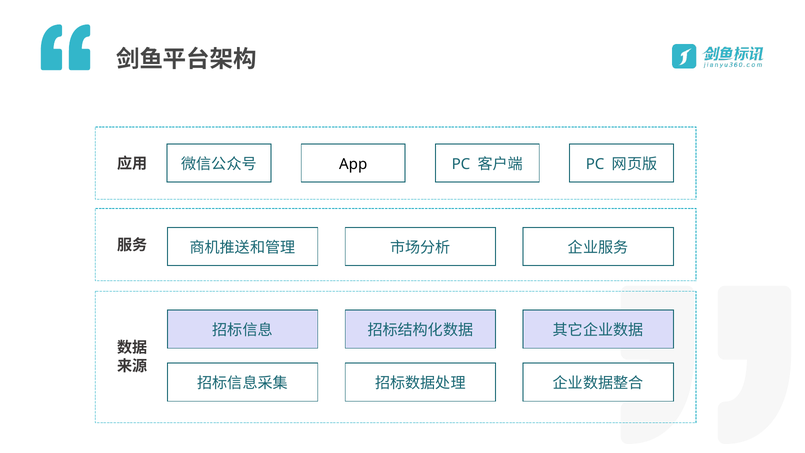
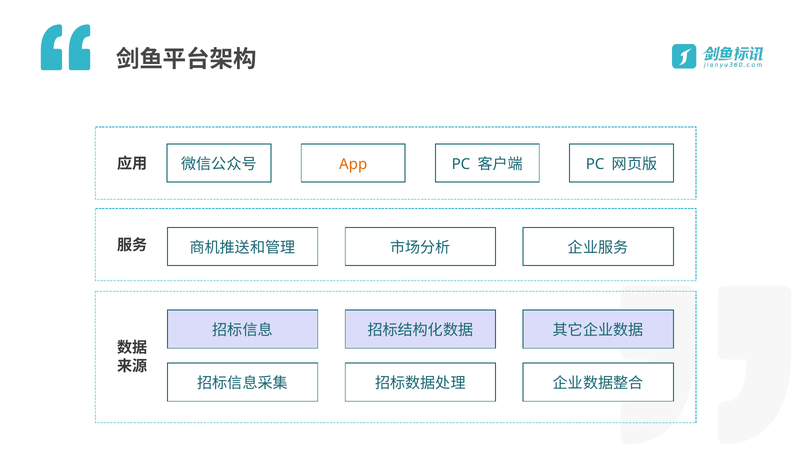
App colour: black -> orange
